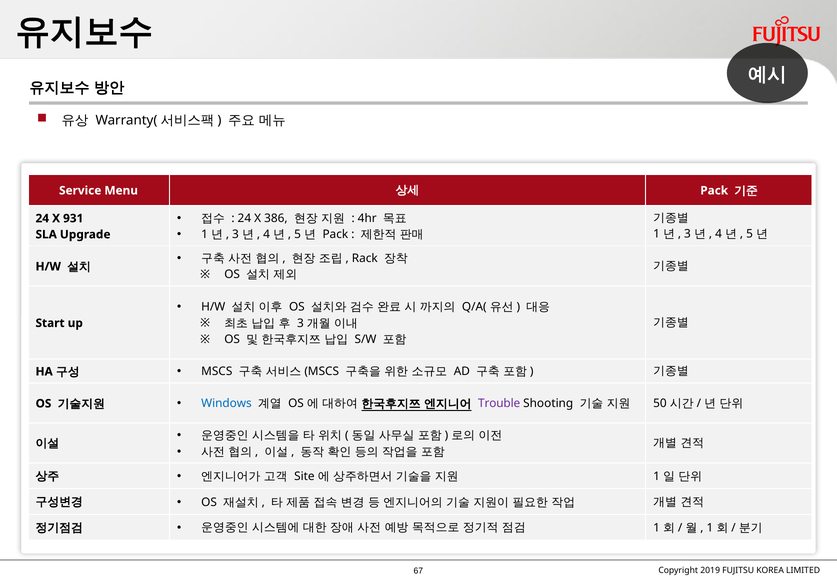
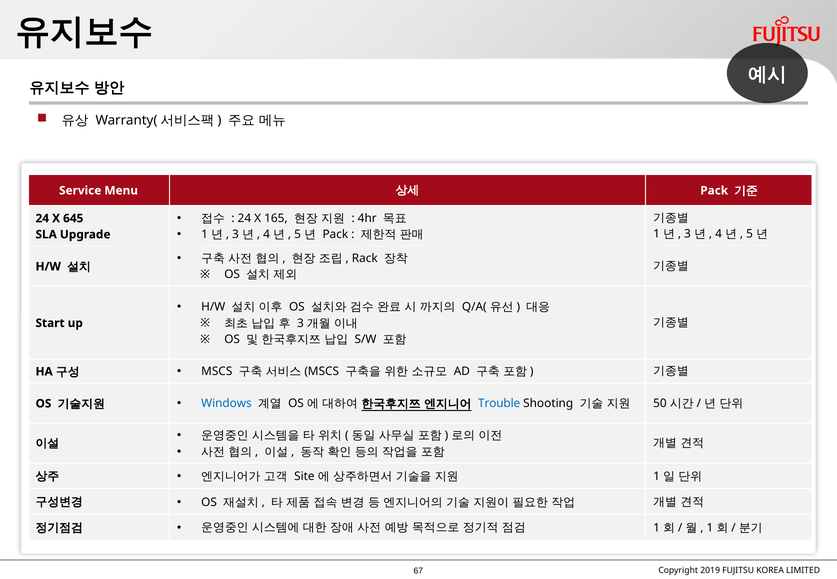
386: 386 -> 165
931: 931 -> 645
Trouble colour: purple -> blue
